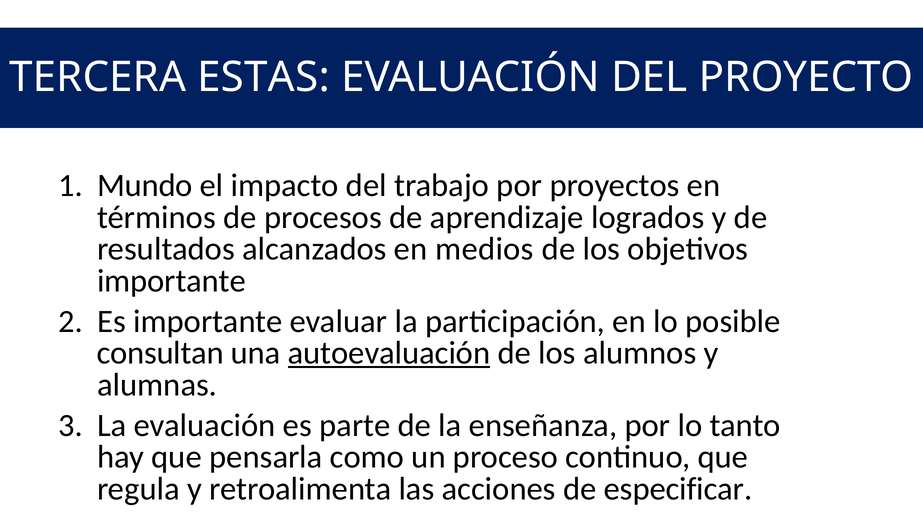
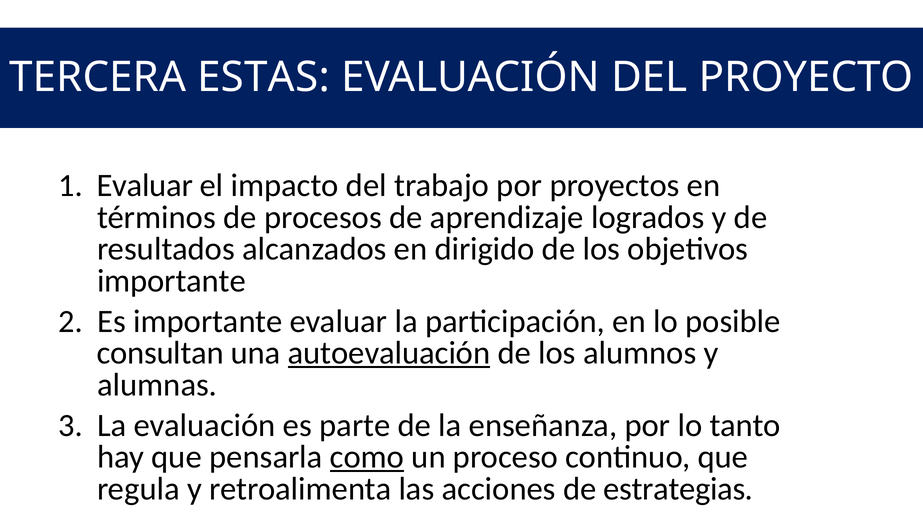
Mundo at (145, 186): Mundo -> Evaluar
medios: medios -> dirigido
como underline: none -> present
especificar: especificar -> estrategias
